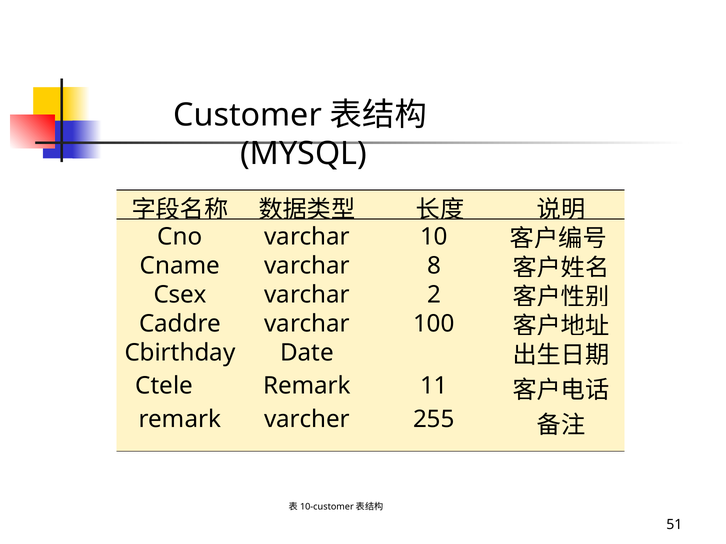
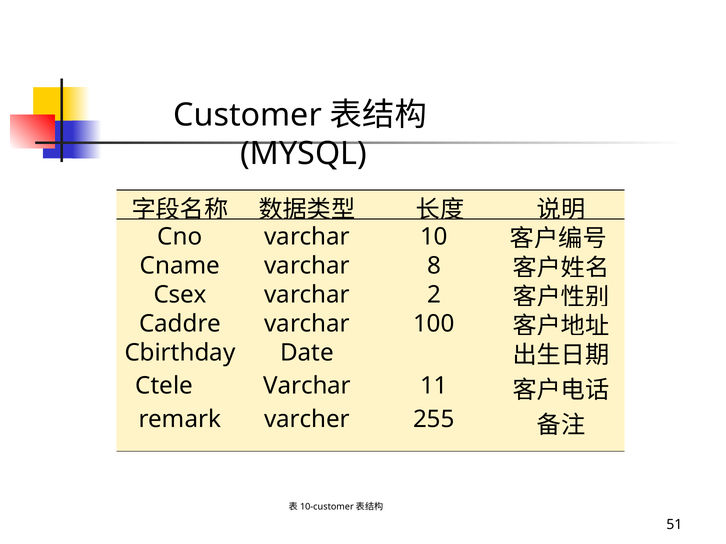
Remark at (307, 386): Remark -> Varchar
